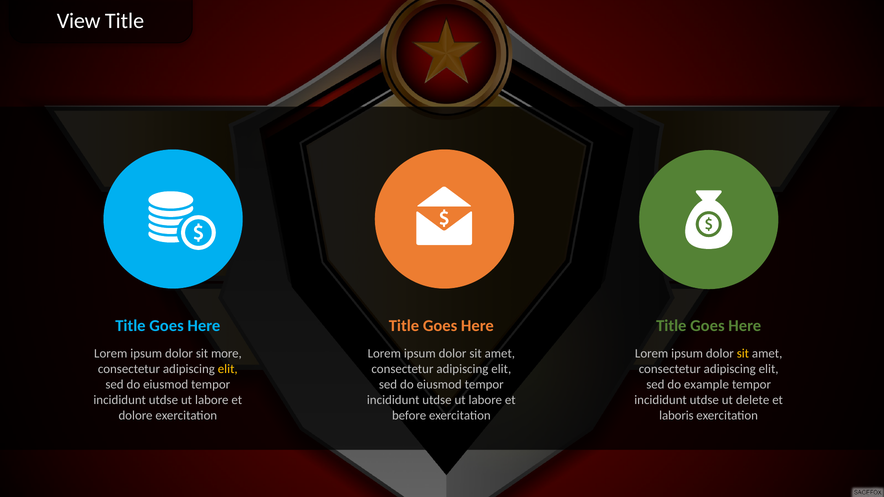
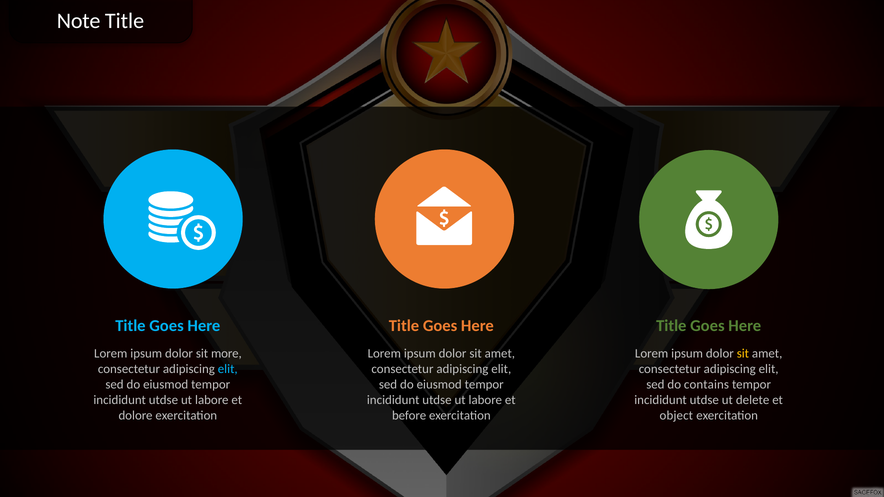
View: View -> Note
elit at (228, 369) colour: yellow -> light blue
example: example -> contains
laboris: laboris -> object
